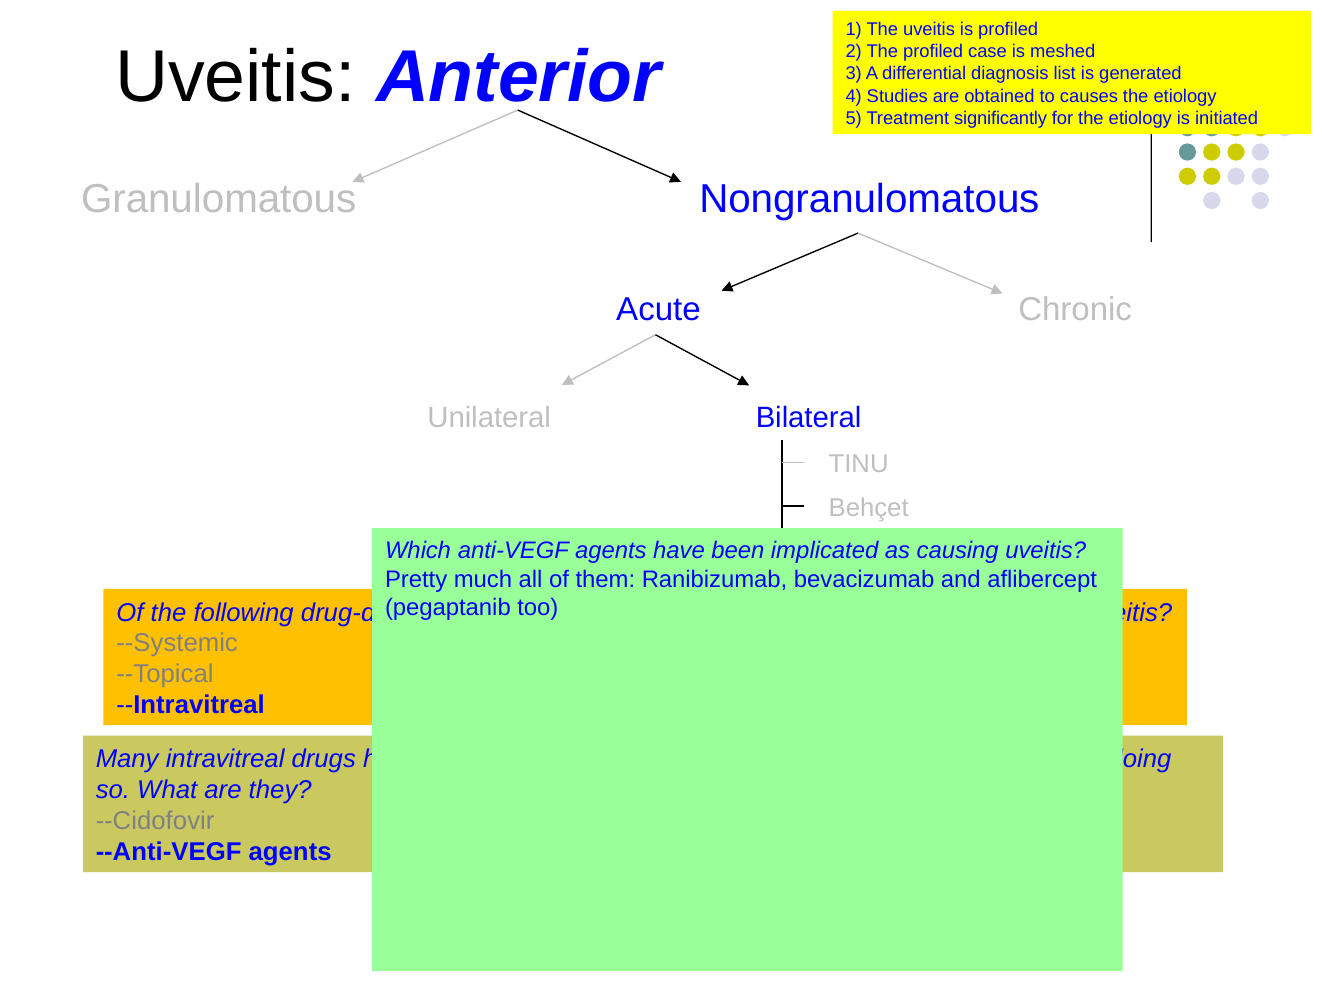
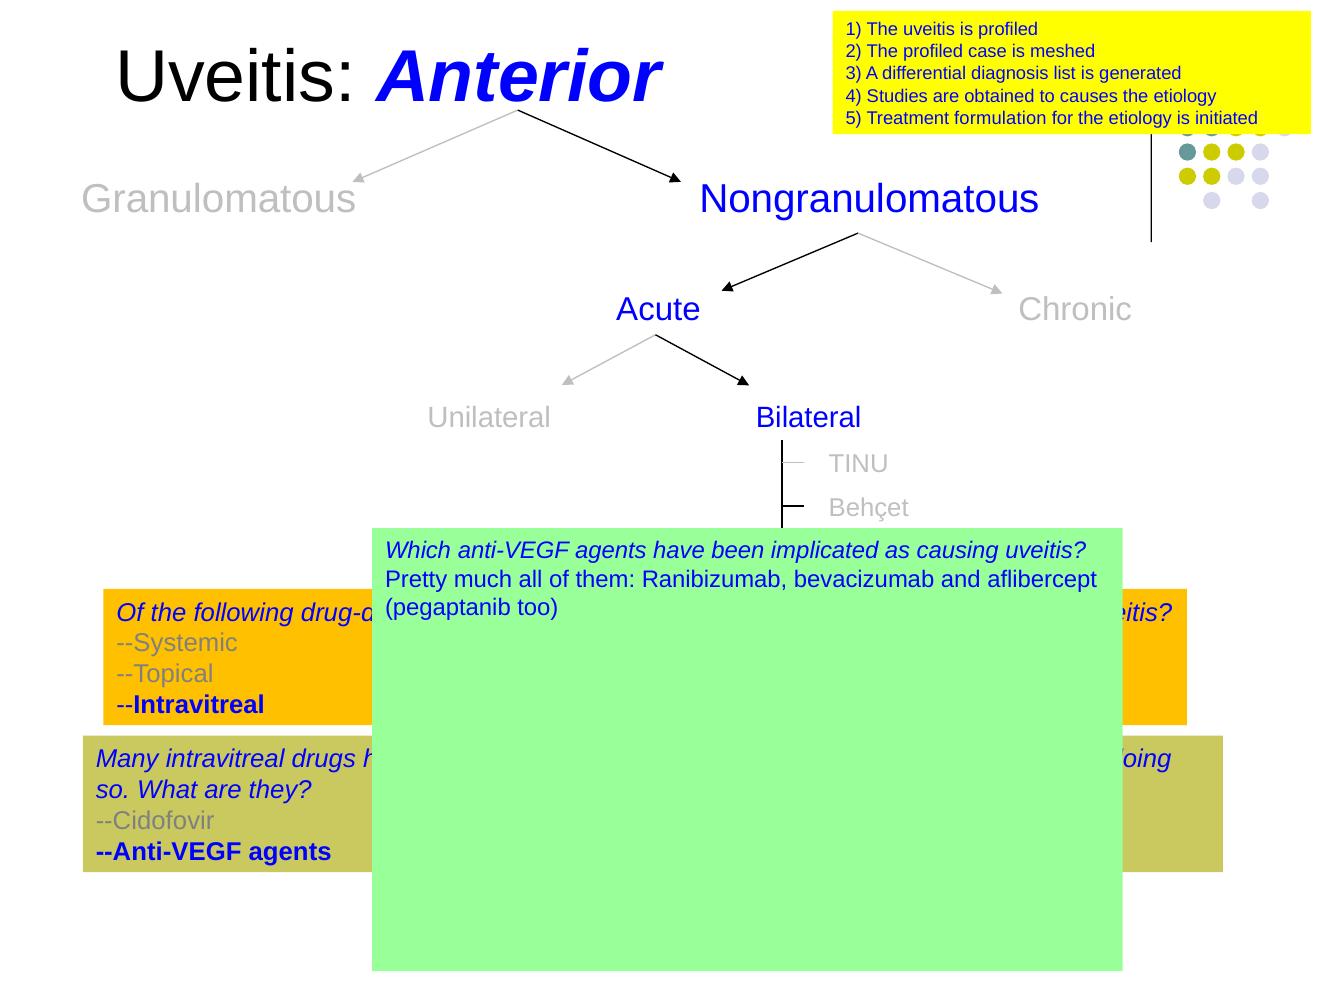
significantly: significantly -> formulation
